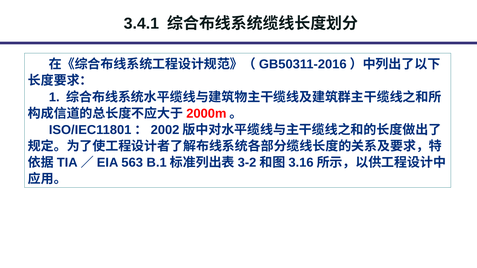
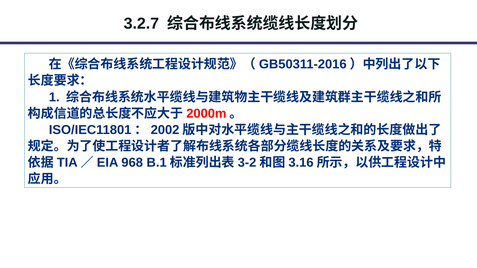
3.4.1: 3.4.1 -> 3.2.7
563: 563 -> 968
